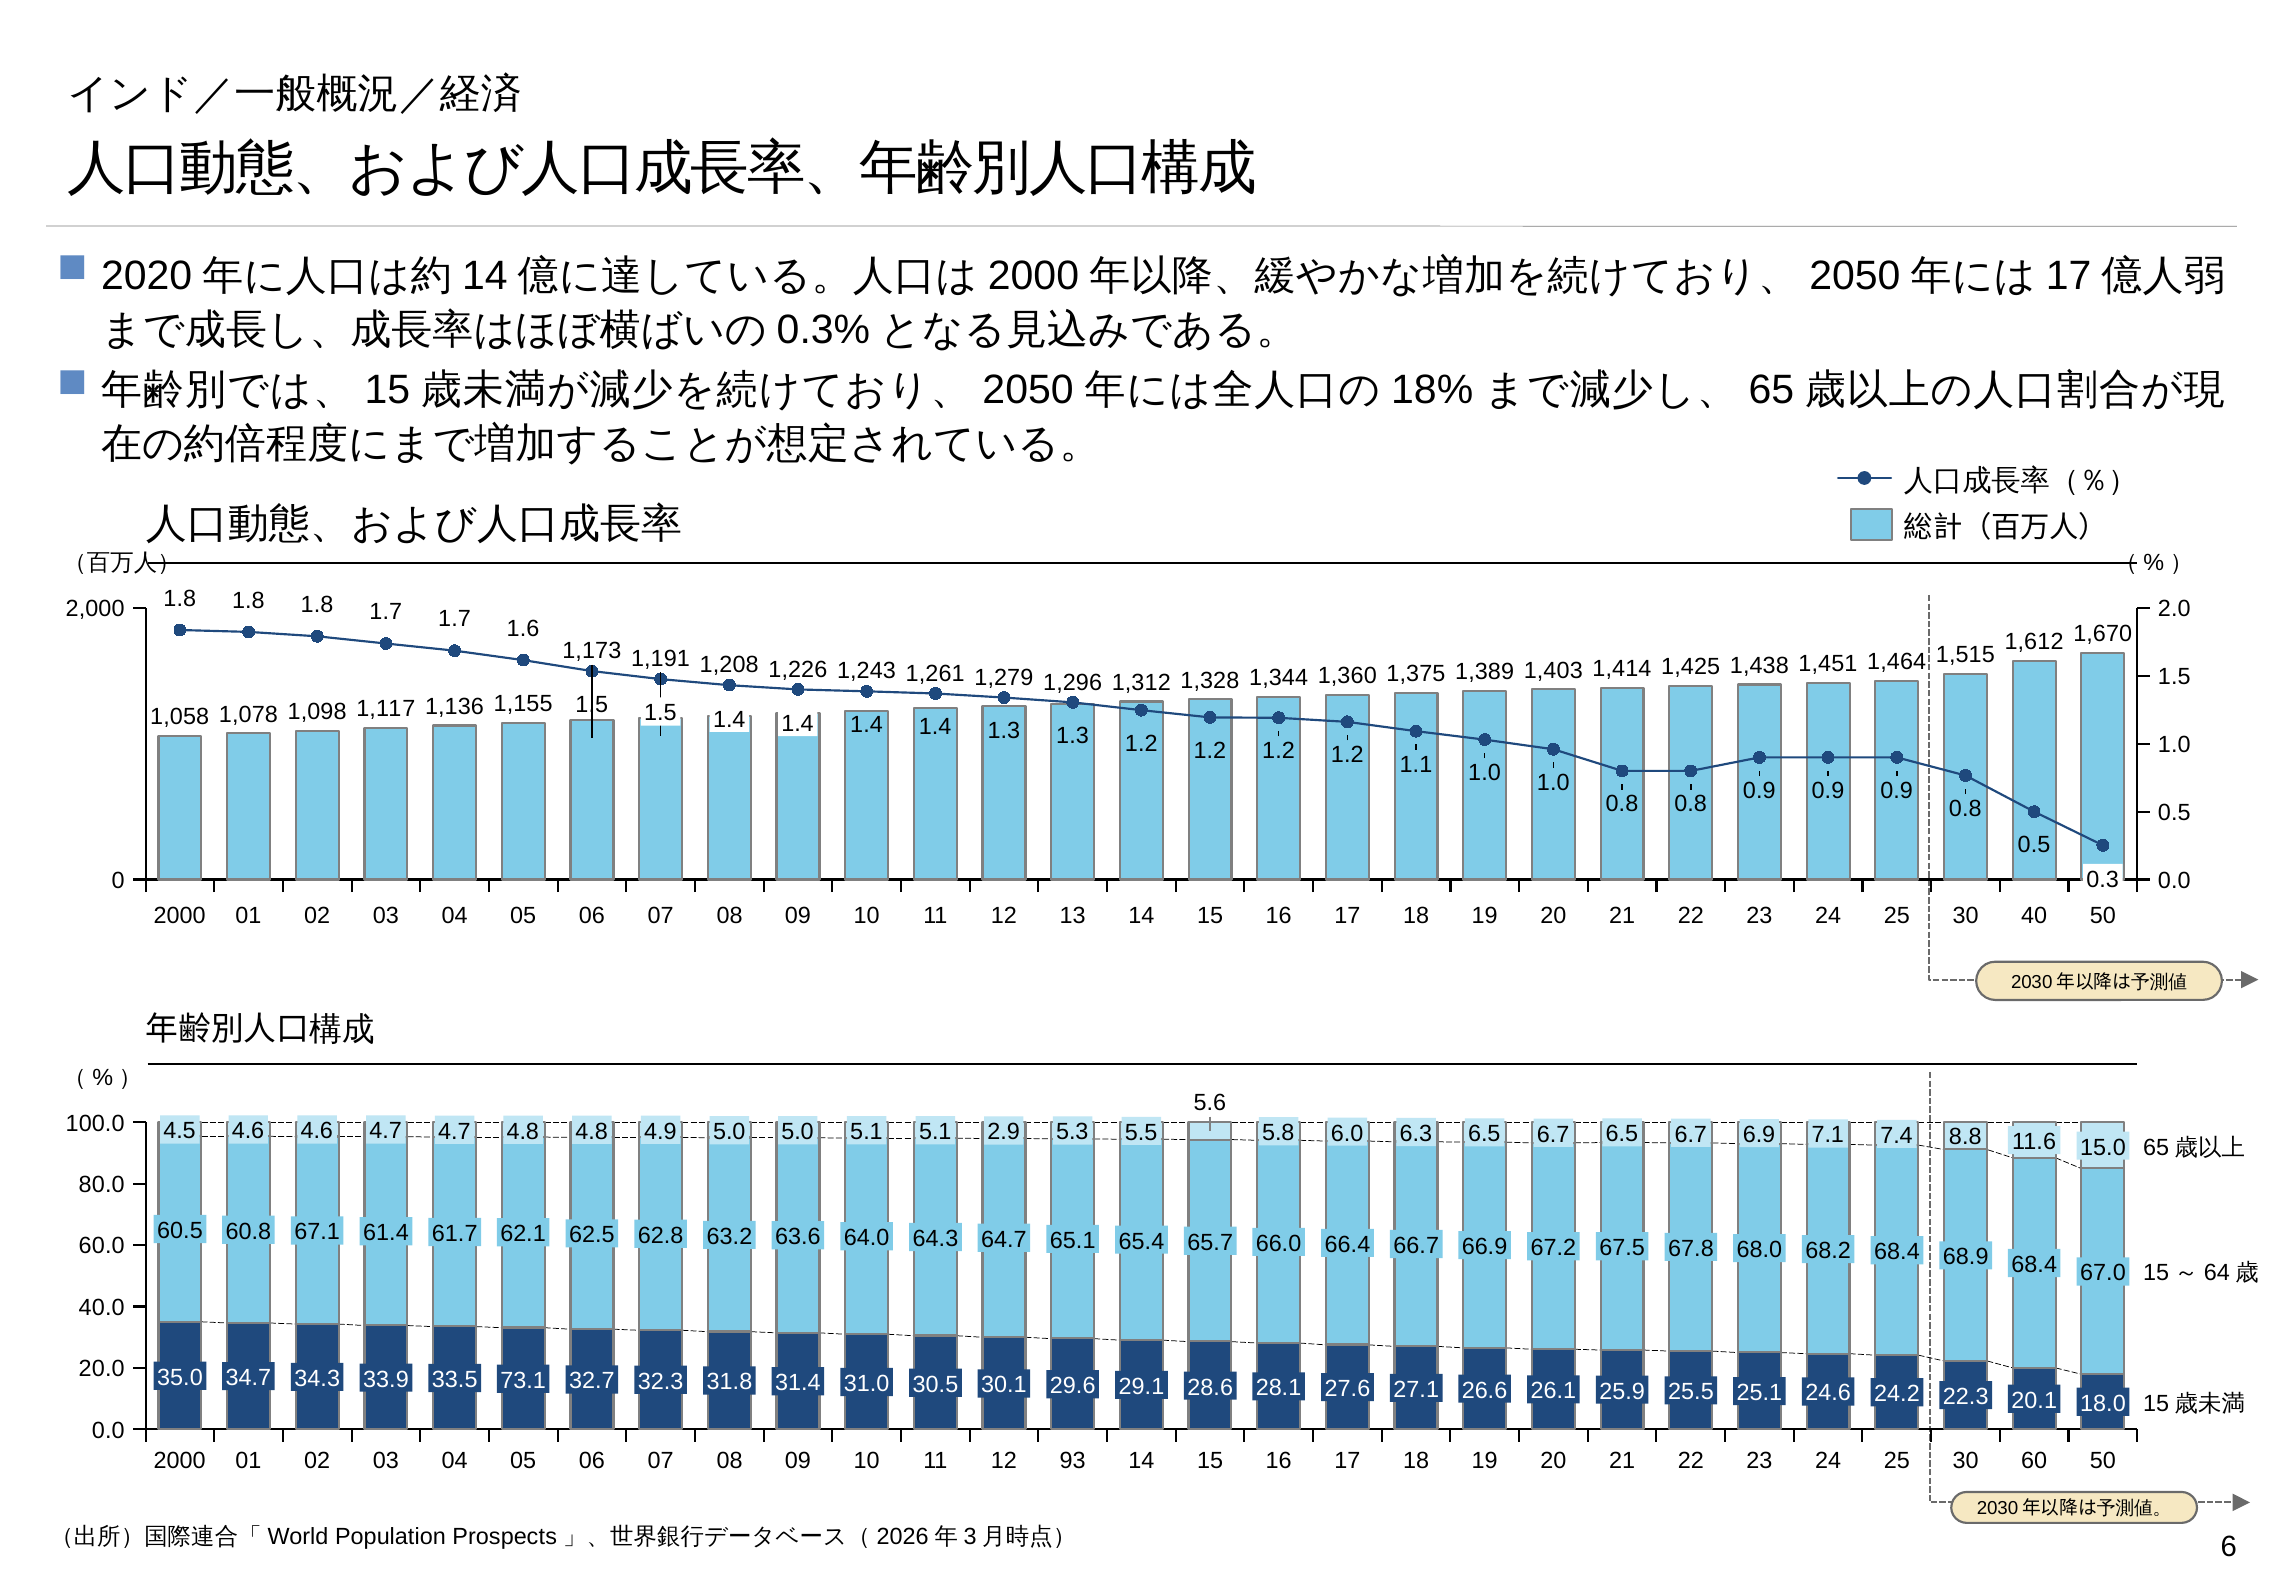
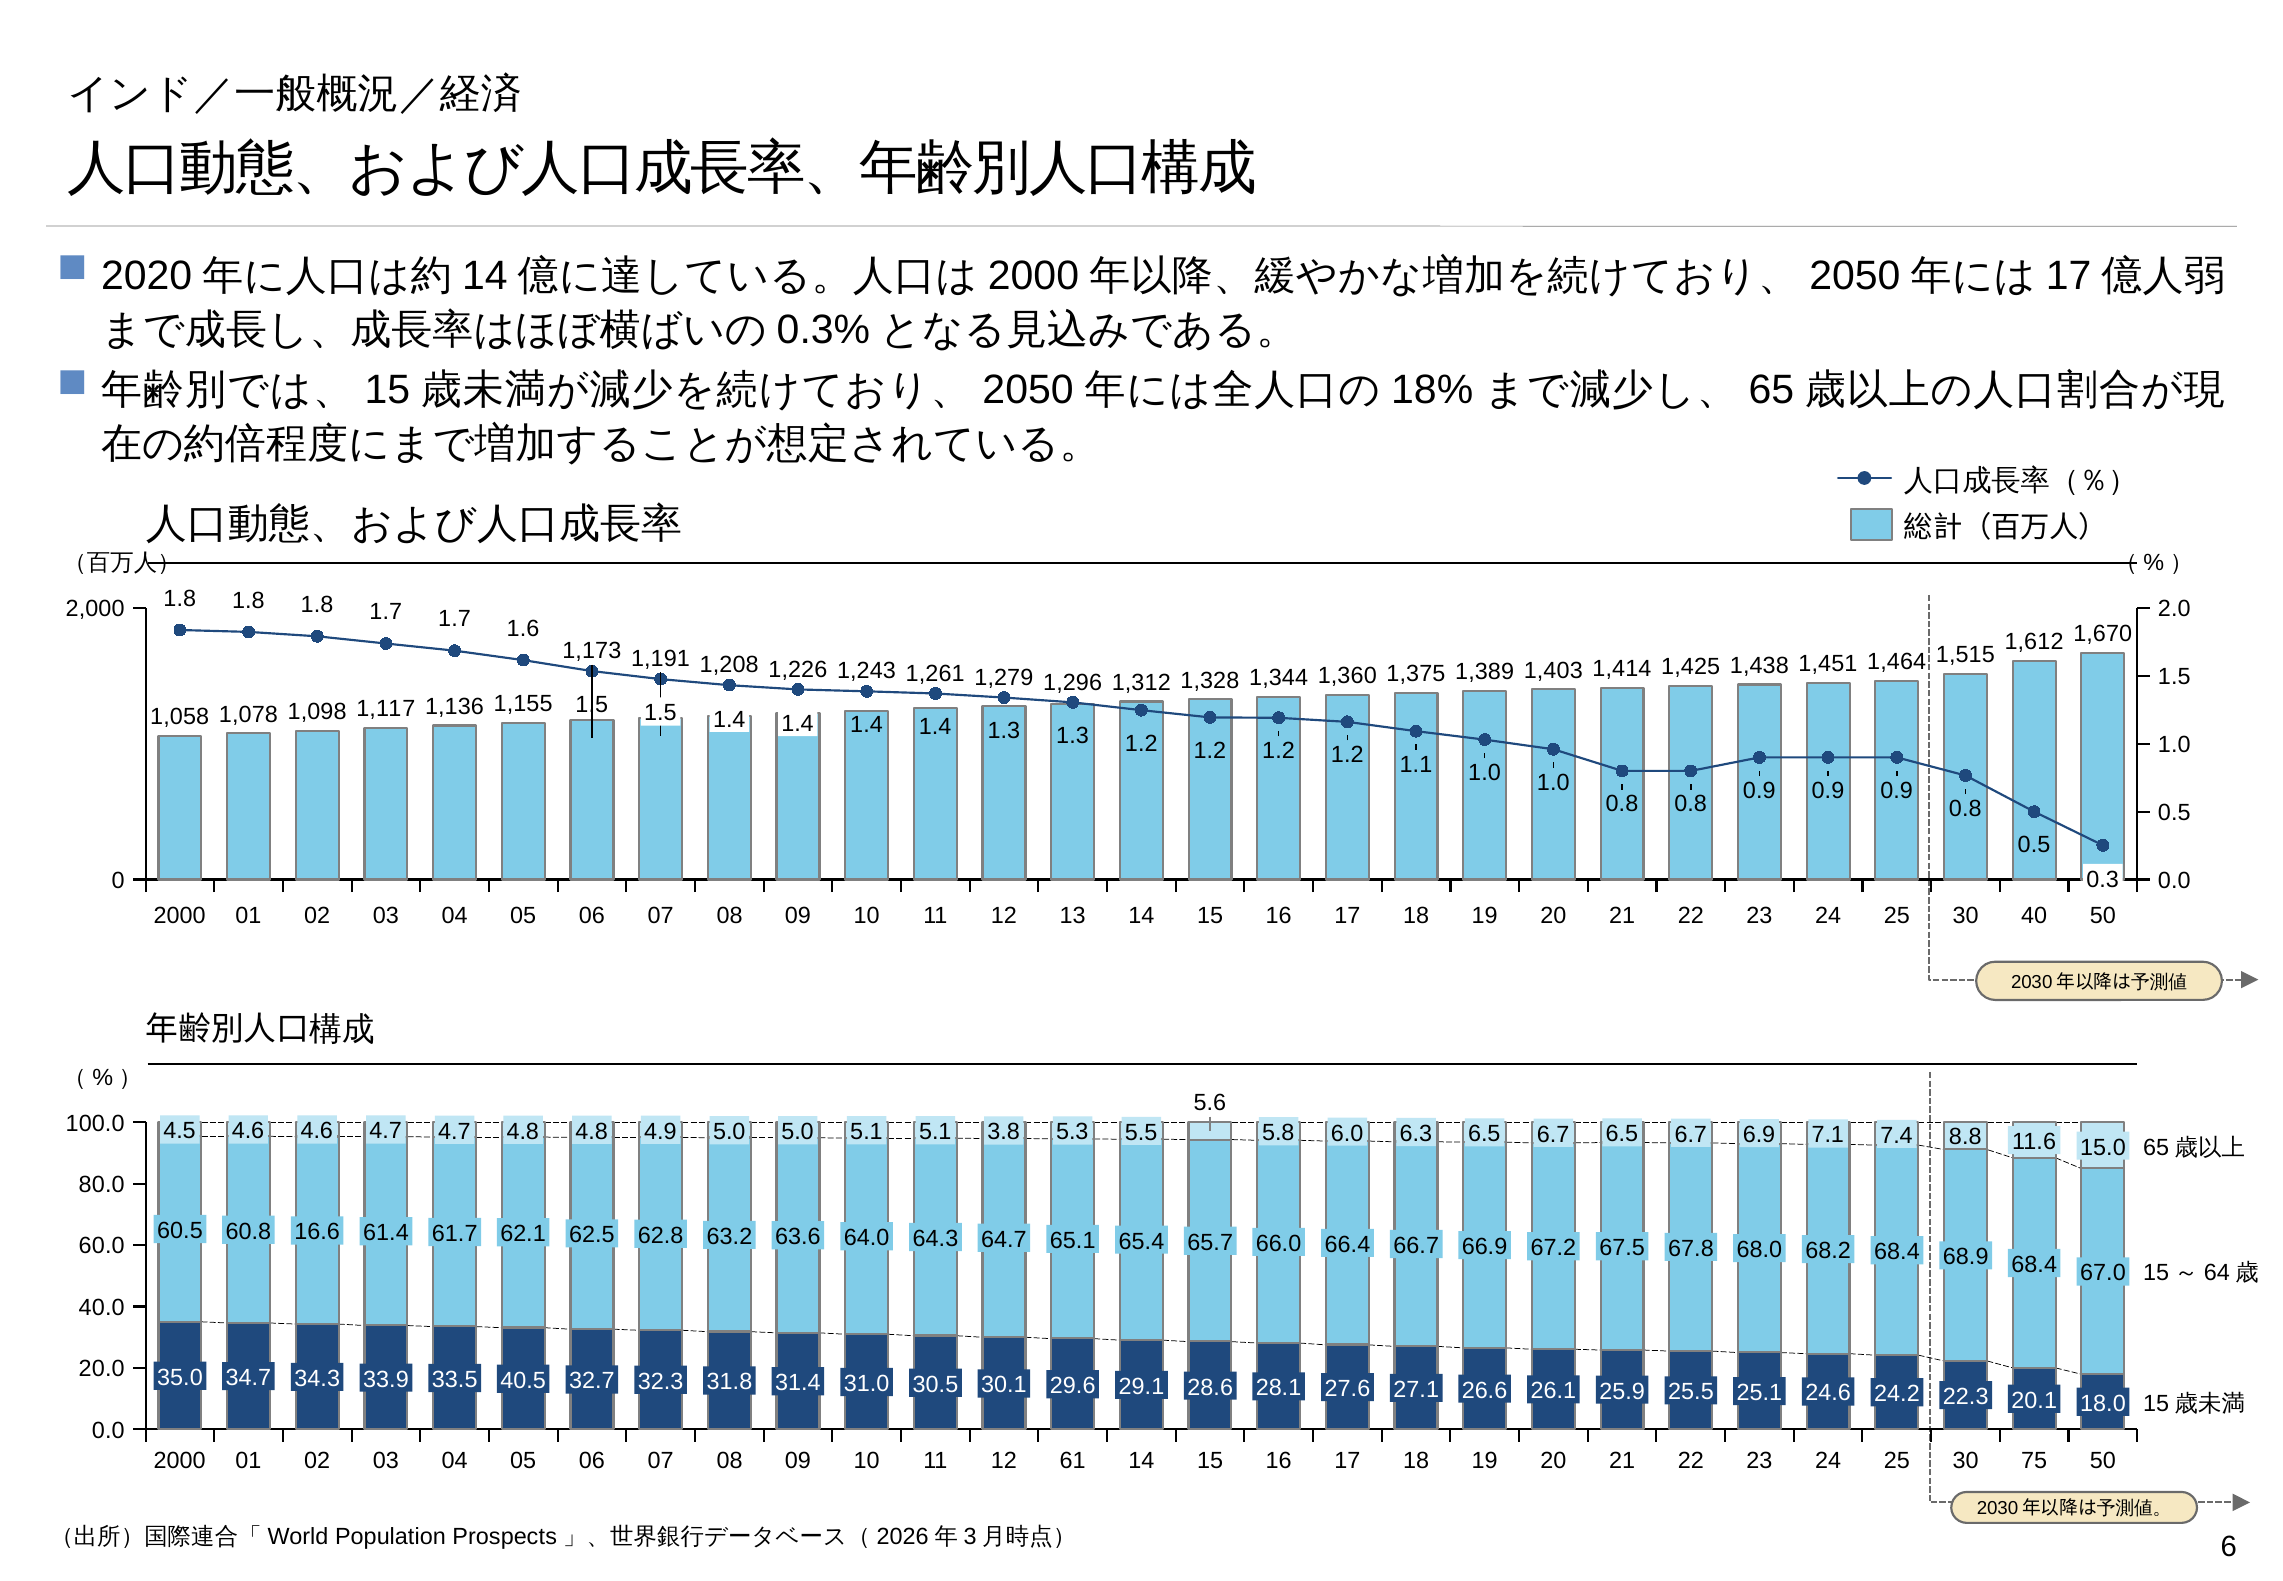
2.9: 2.9 -> 3.8
67.1: 67.1 -> 16.6
73.1: 73.1 -> 40.5
93: 93 -> 61
60: 60 -> 75
